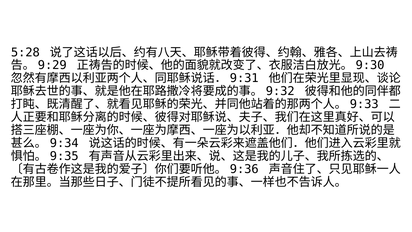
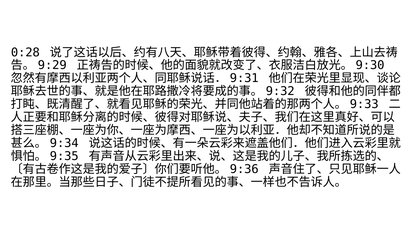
5:28: 5:28 -> 0:28
